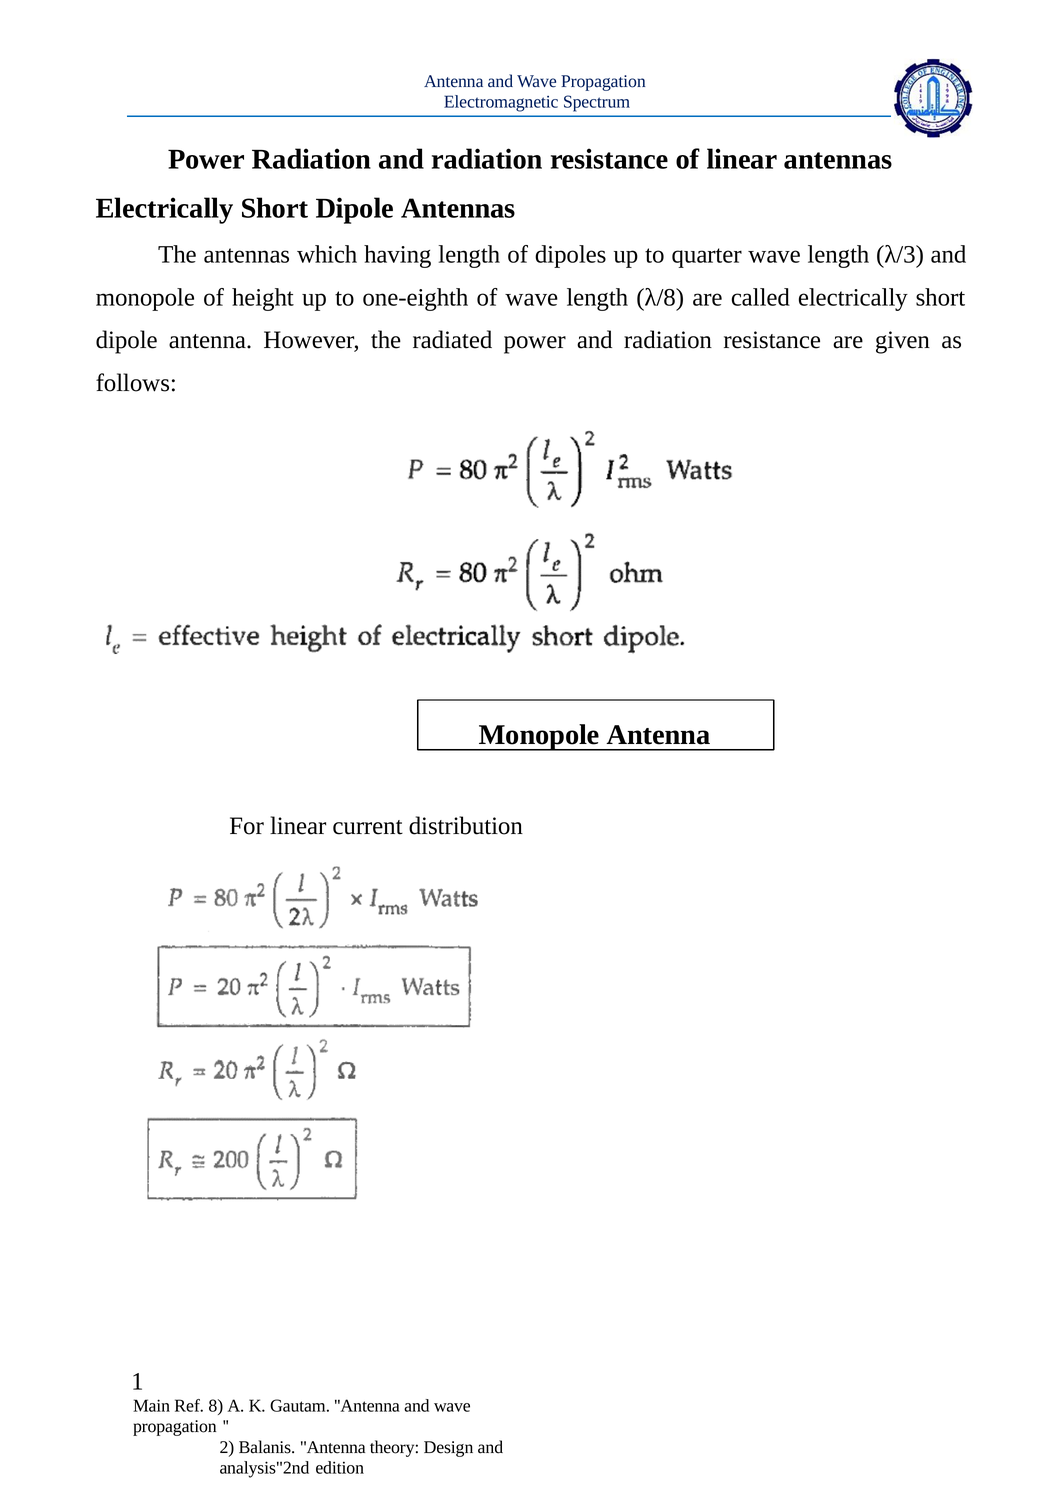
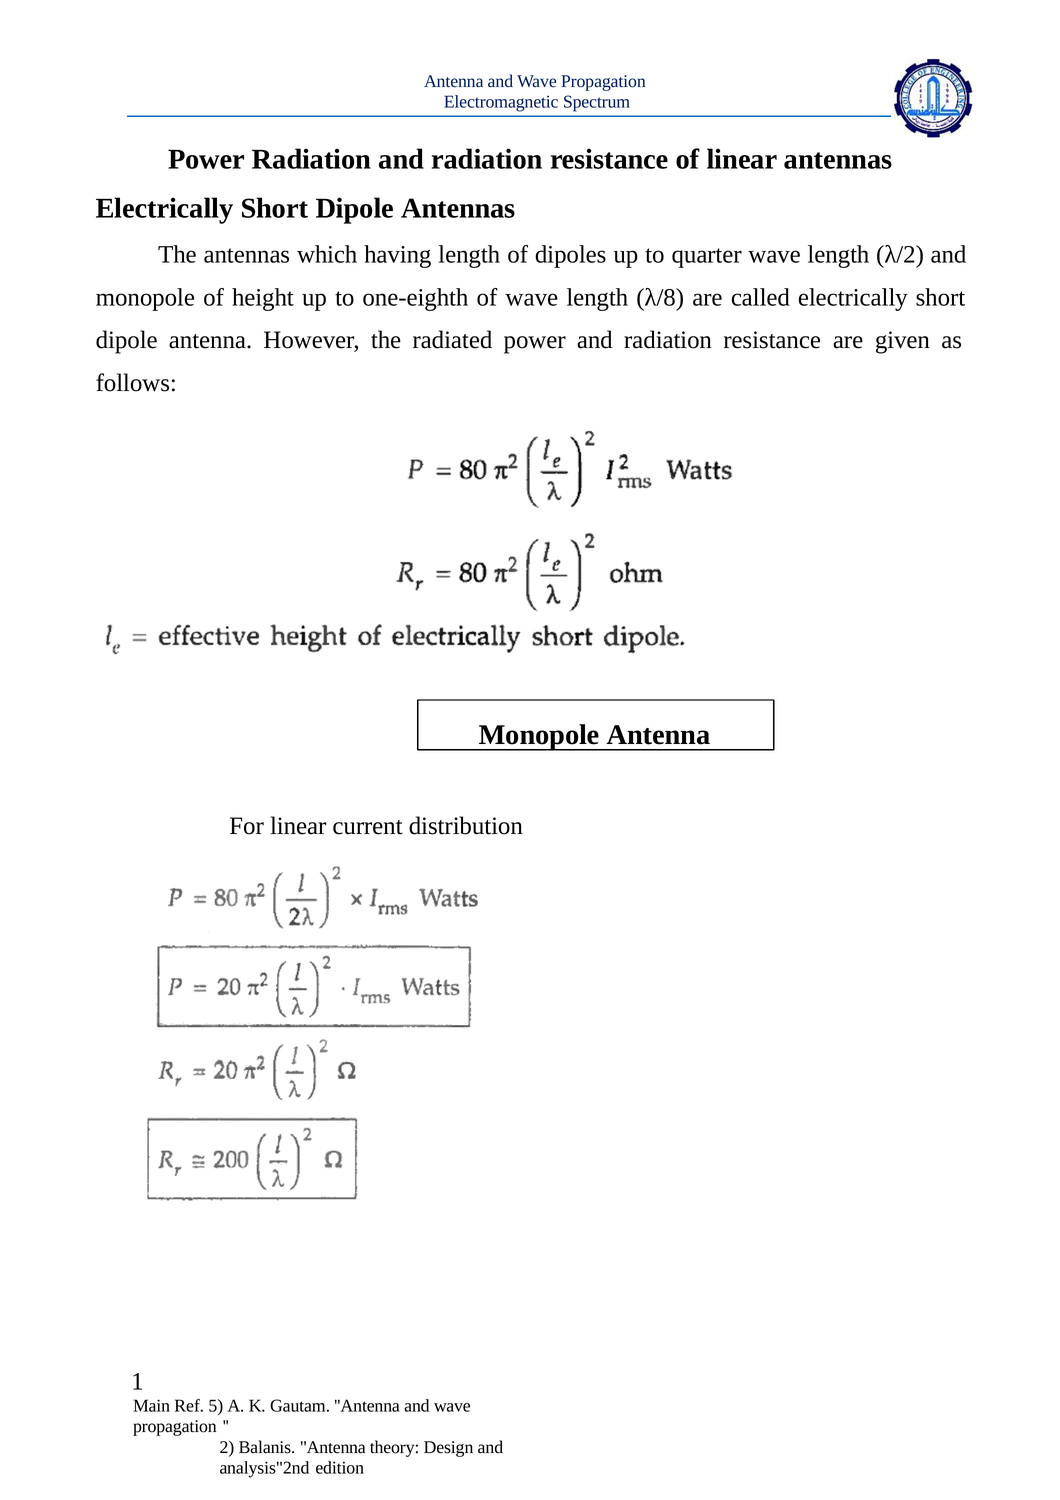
λ/3: λ/3 -> λ/2
8: 8 -> 5
